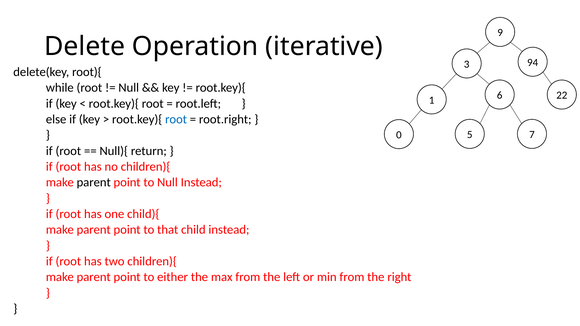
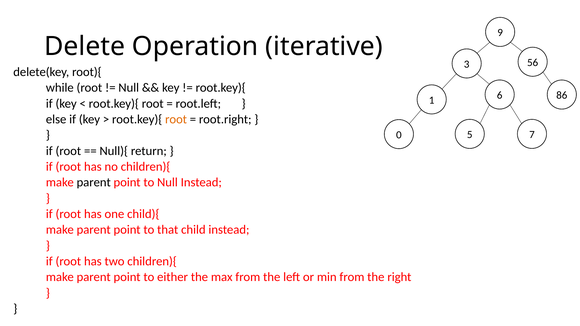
94: 94 -> 56
22: 22 -> 86
root at (176, 119) colour: blue -> orange
